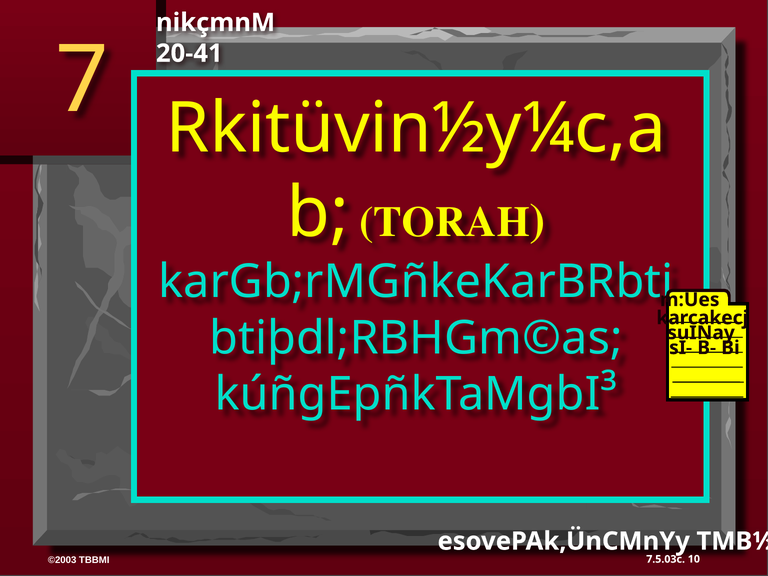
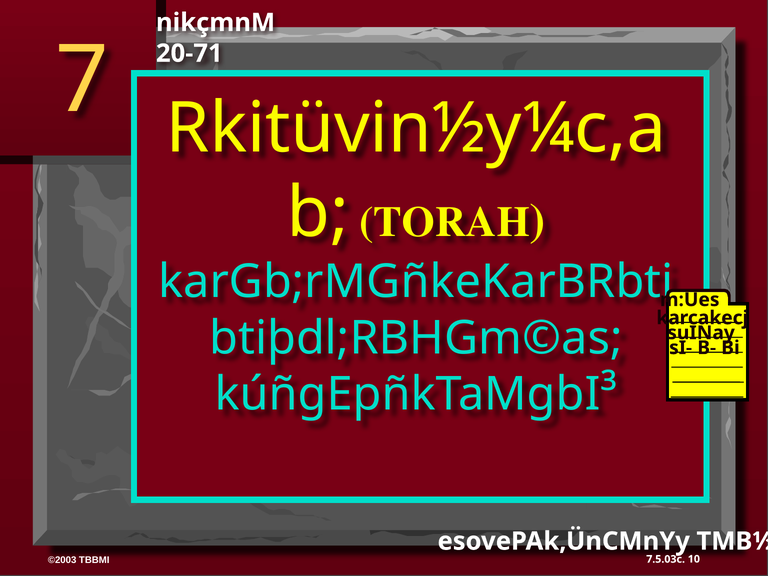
20-41: 20-41 -> 20-71
